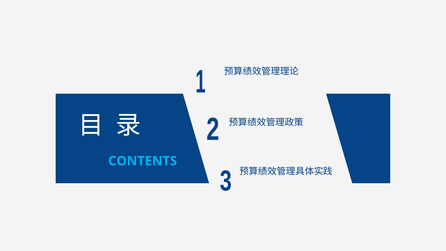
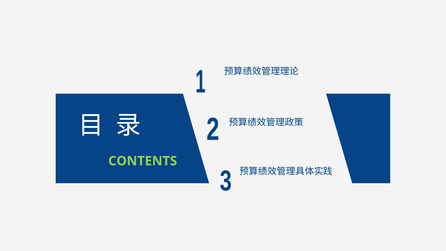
CONTENTS colour: light blue -> light green
